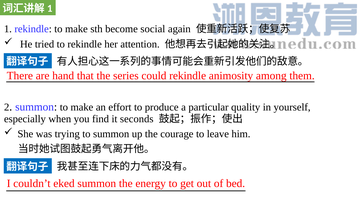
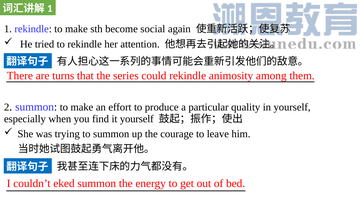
hand: hand -> turns
it seconds: seconds -> yourself
